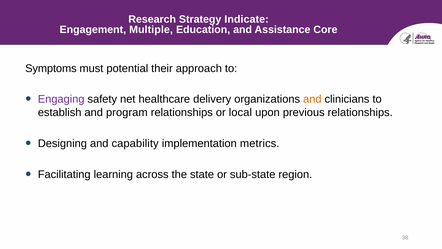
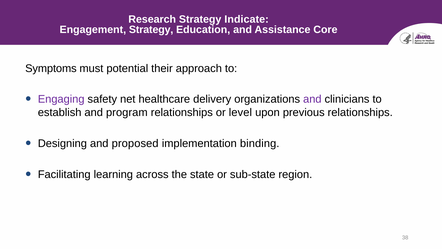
Engagement Multiple: Multiple -> Strategy
and at (312, 99) colour: orange -> purple
local: local -> level
capability: capability -> proposed
metrics: metrics -> binding
